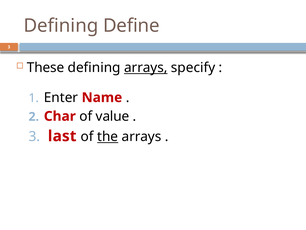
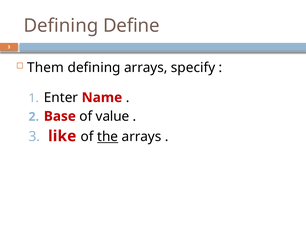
These: These -> Them
arrays at (146, 68) underline: present -> none
Char: Char -> Base
last: last -> like
